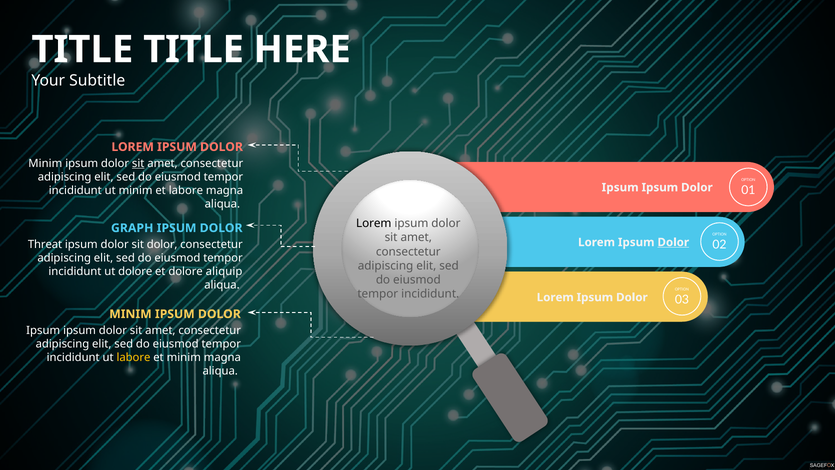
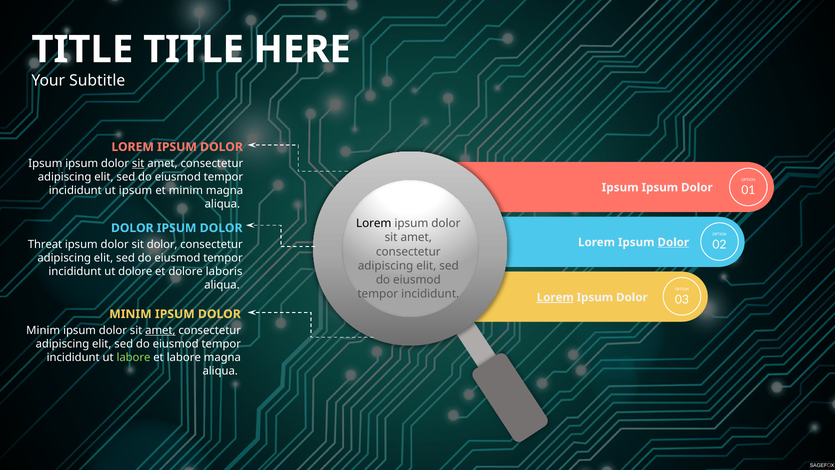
Minim at (45, 163): Minim -> Ipsum
ut minim: minim -> ipsum
et labore: labore -> minim
GRAPH at (132, 228): GRAPH -> DOLOR
aliquip: aliquip -> laboris
Lorem at (555, 297) underline: none -> present
Ipsum at (43, 330): Ipsum -> Minim
amet at (160, 330) underline: none -> present
labore at (133, 357) colour: yellow -> light green
et minim: minim -> labore
